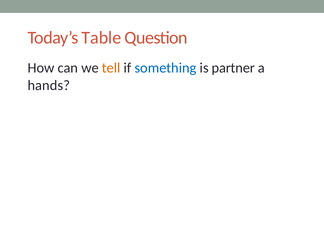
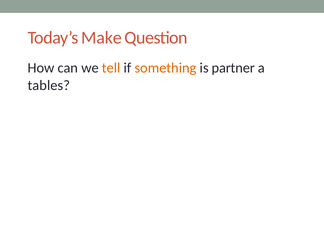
Table: Table -> Make
something colour: blue -> orange
hands: hands -> tables
